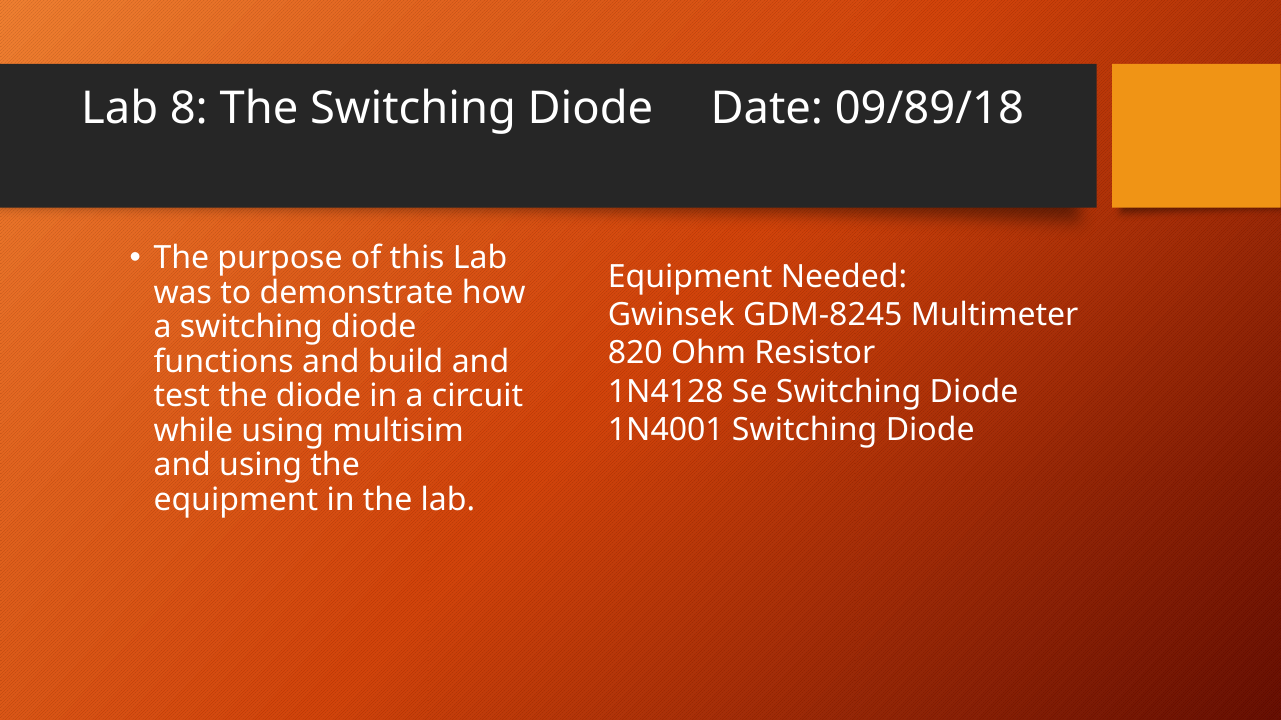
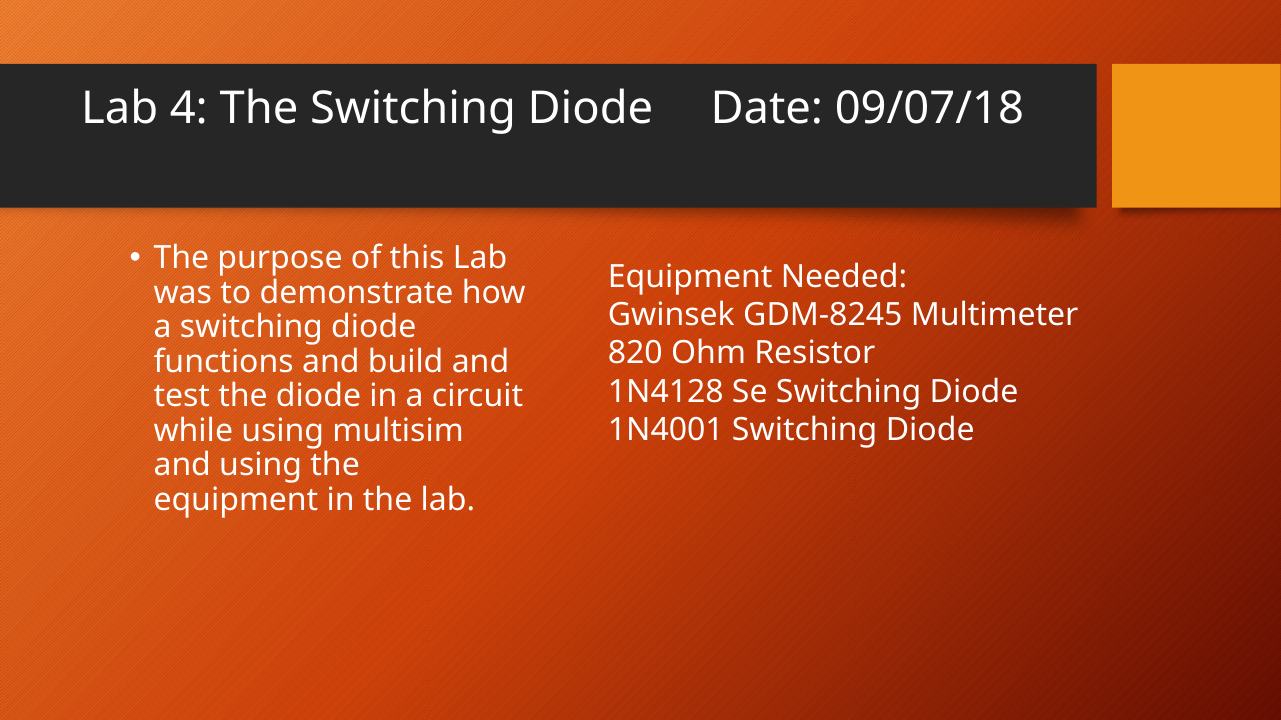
8: 8 -> 4
09/89/18: 09/89/18 -> 09/07/18
